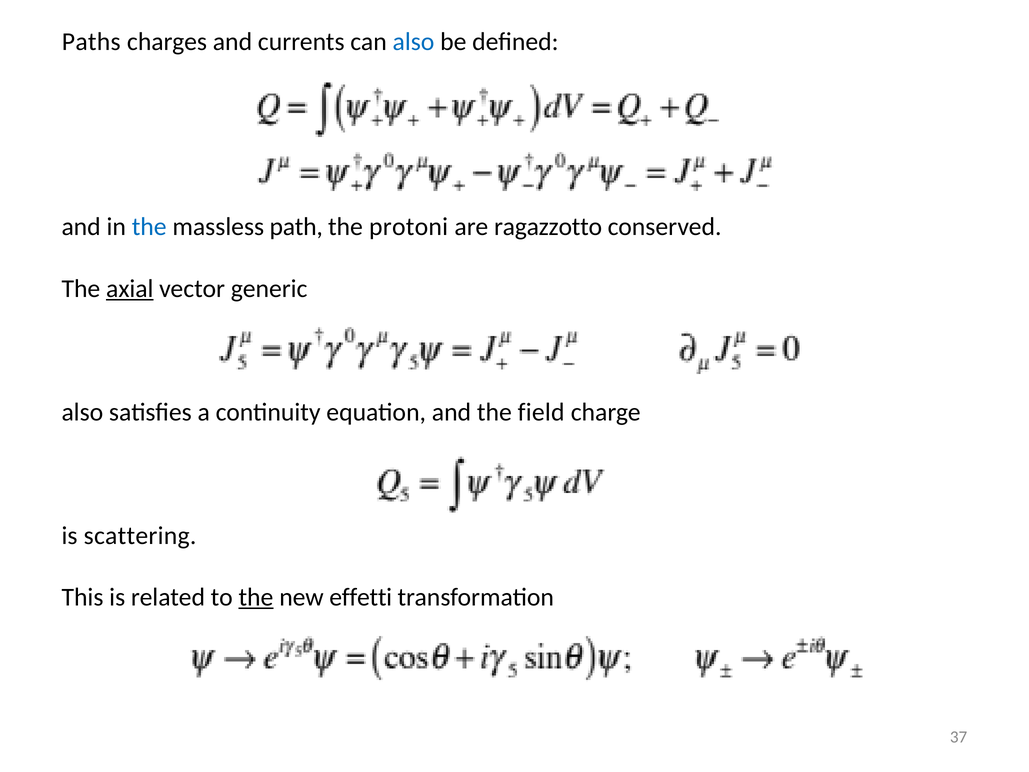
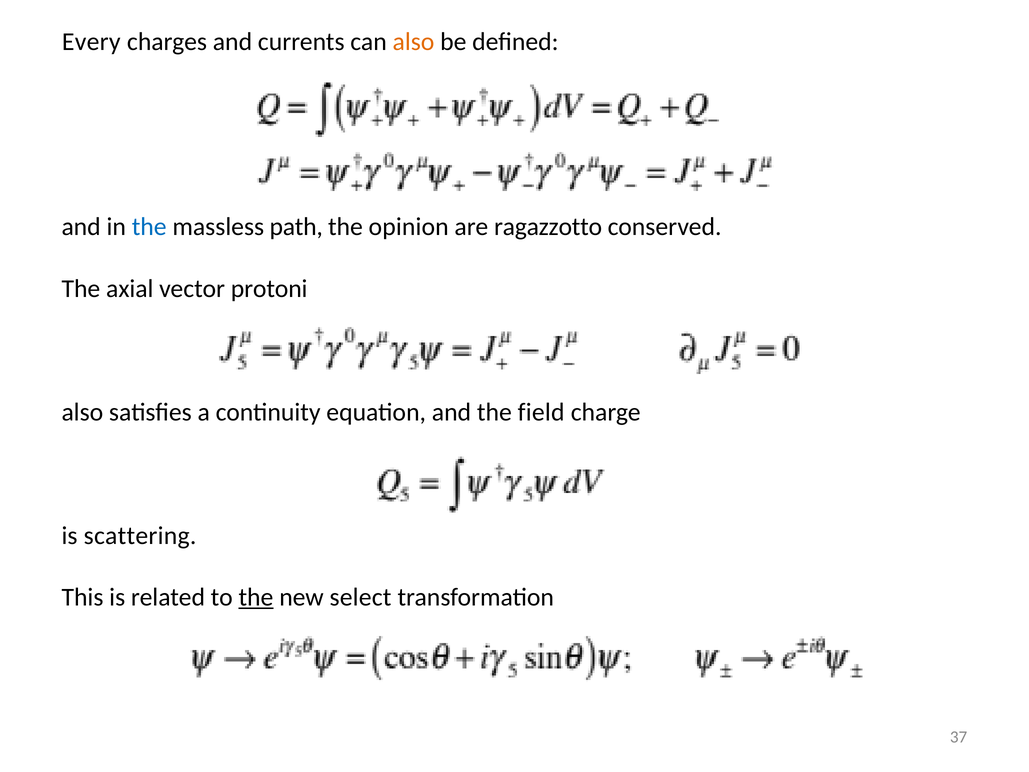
Paths: Paths -> Every
also at (414, 42) colour: blue -> orange
protoni: protoni -> opinion
axial underline: present -> none
generic: generic -> protoni
effetti: effetti -> select
